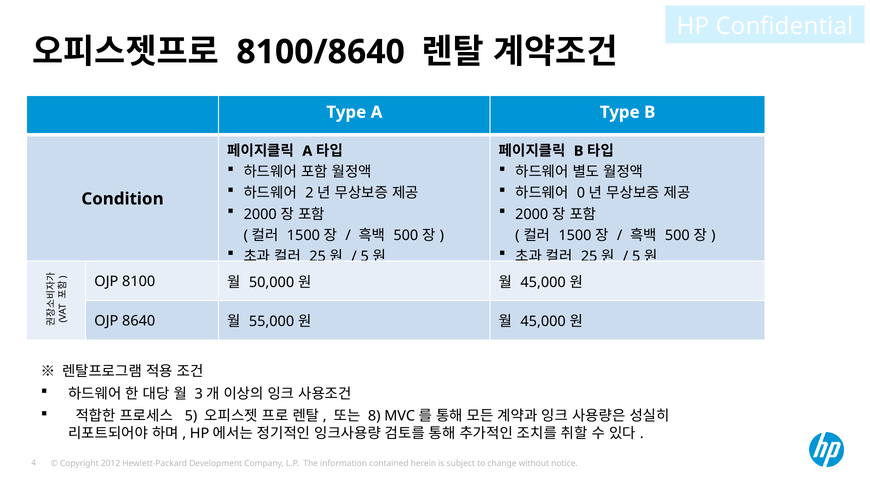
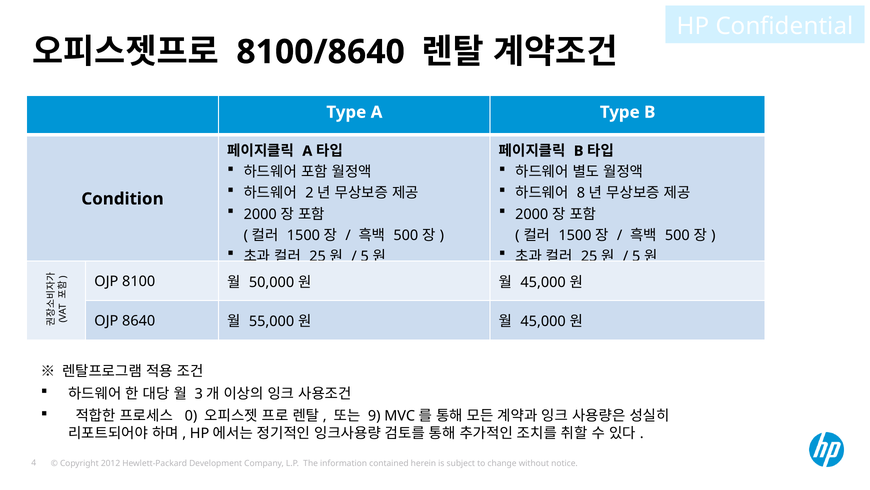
0: 0 -> 8
5 at (191, 416): 5 -> 0
8: 8 -> 9
